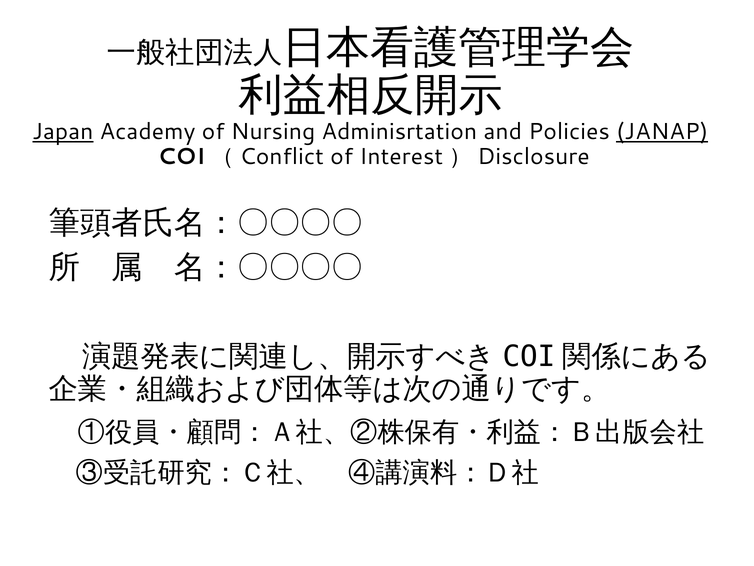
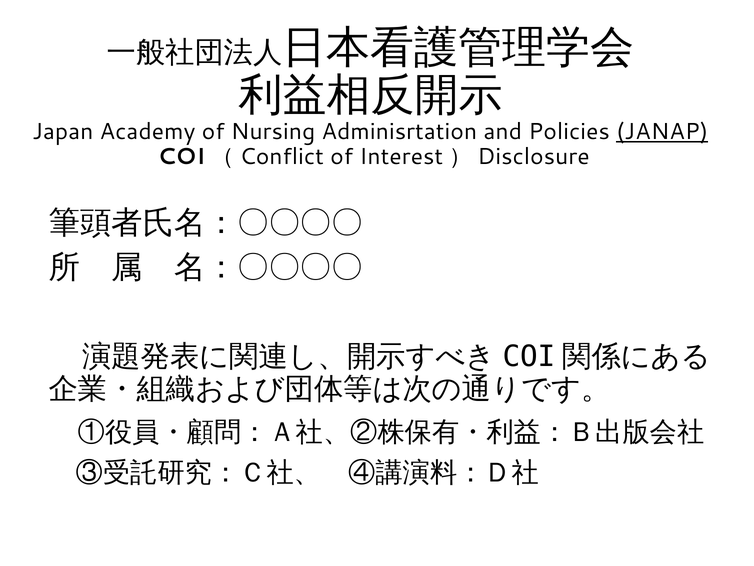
Japan underline: present -> none
